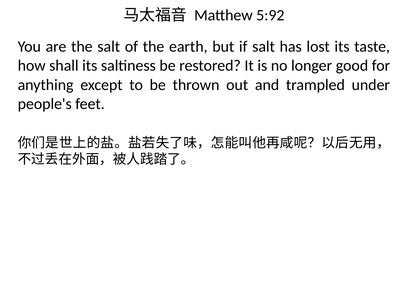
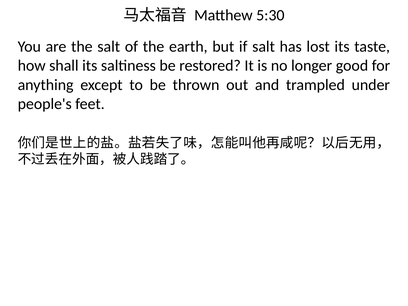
5:92: 5:92 -> 5:30
